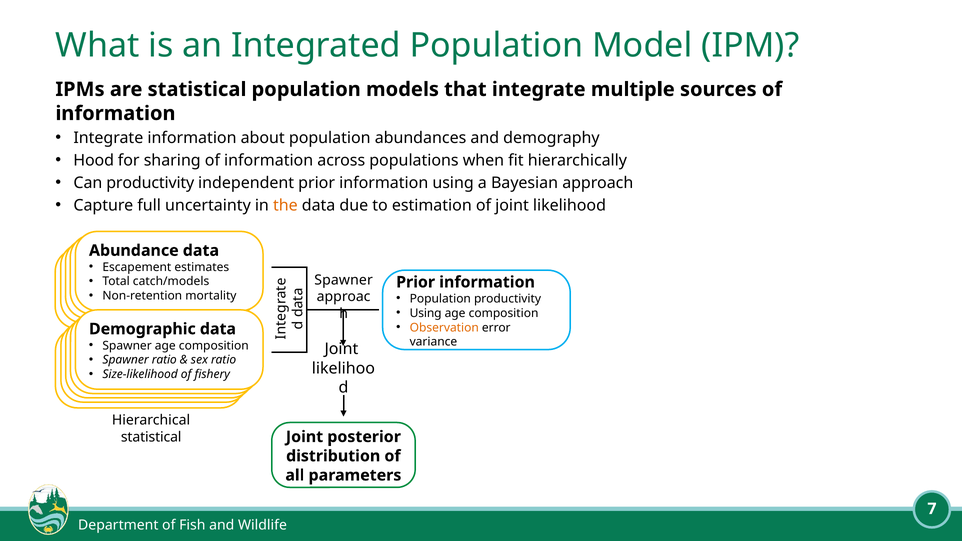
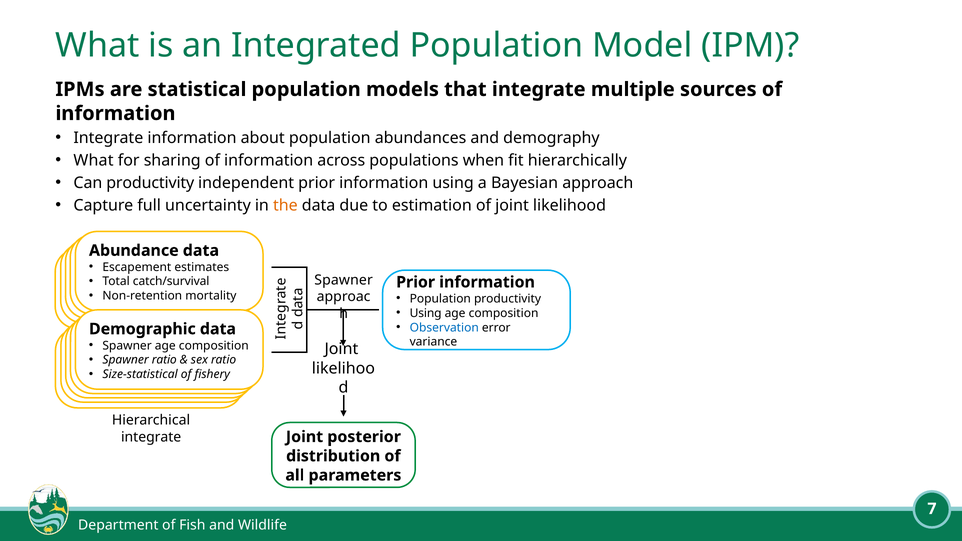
Hood at (94, 160): Hood -> What
catch/models: catch/models -> catch/survival
Observation colour: orange -> blue
Size-likelihood: Size-likelihood -> Size-statistical
statistical at (151, 437): statistical -> integrate
